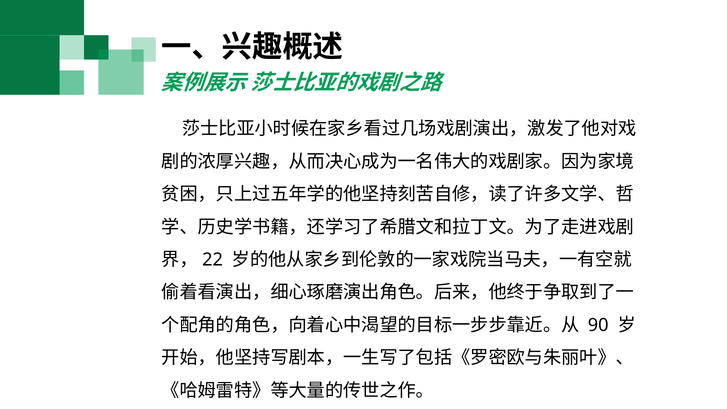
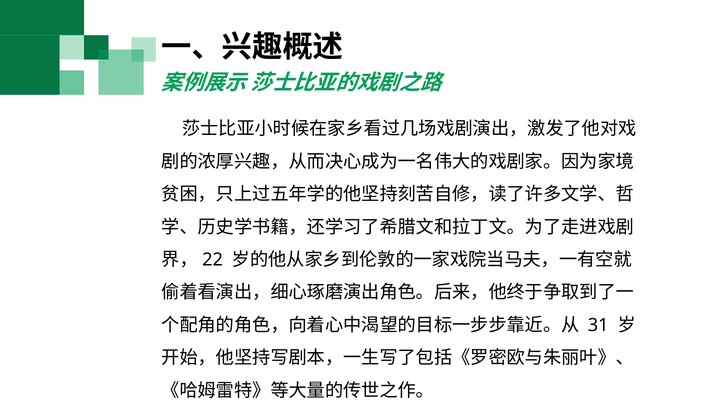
90: 90 -> 31
